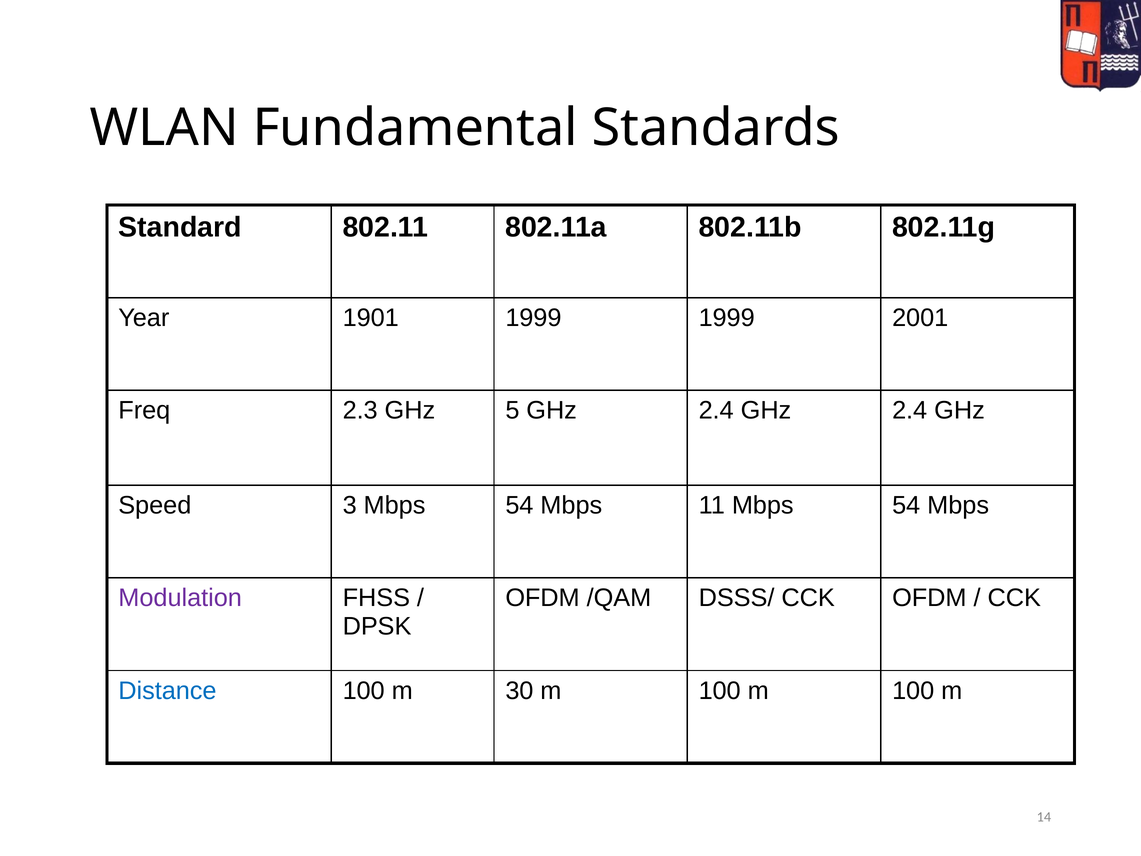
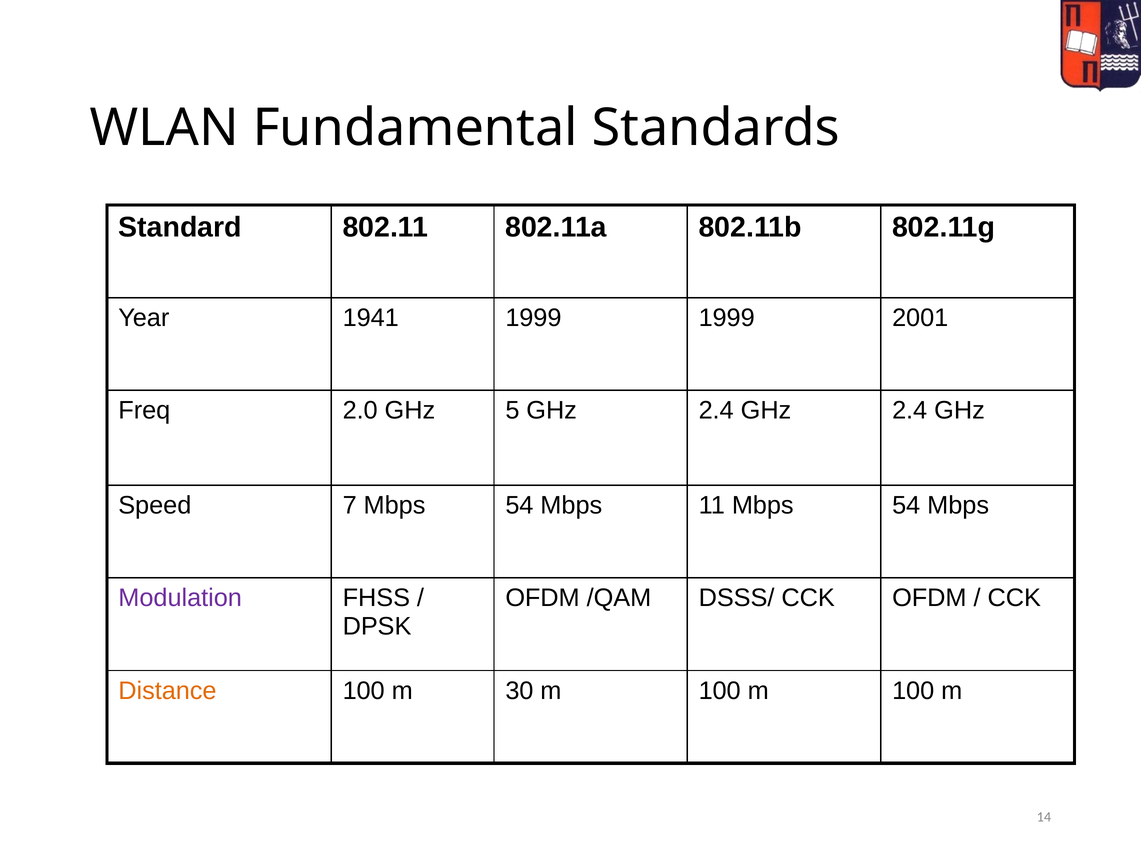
1901: 1901 -> 1941
2.3: 2.3 -> 2.0
3: 3 -> 7
Distance colour: blue -> orange
